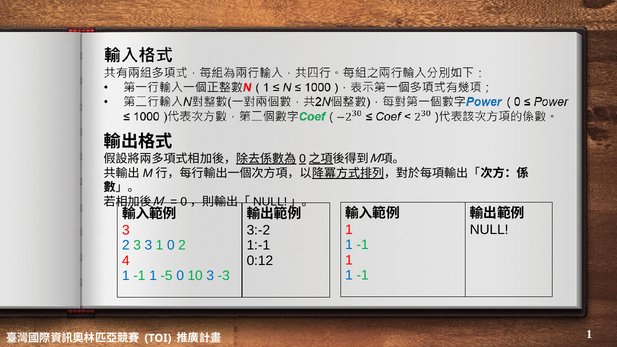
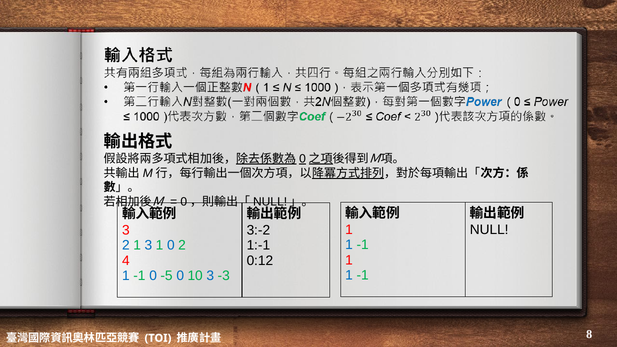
2 3: 3 -> 1
1 at (153, 276): 1 -> 0
1 at (589, 335): 1 -> 8
